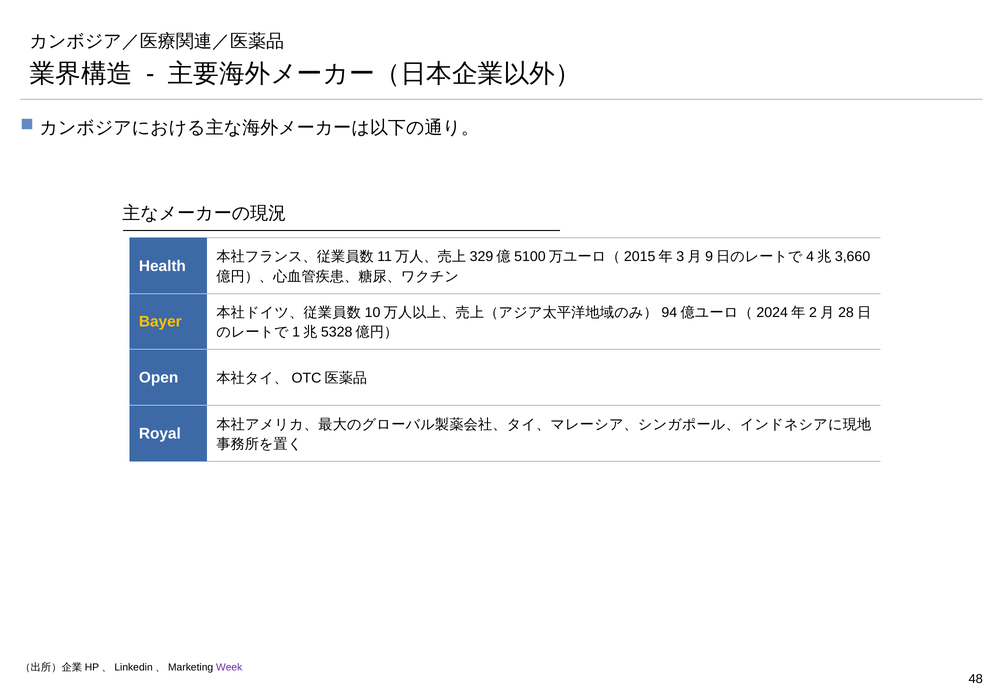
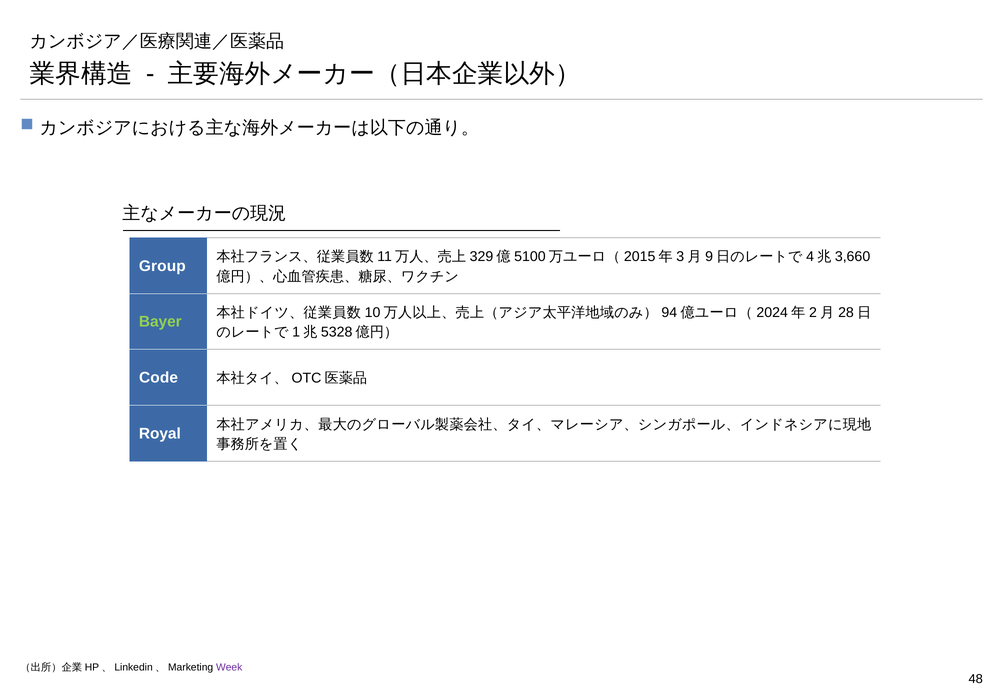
Health: Health -> Group
Bayer colour: yellow -> light green
Open: Open -> Code
